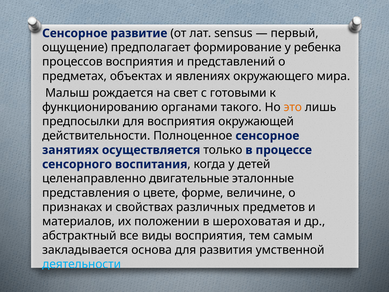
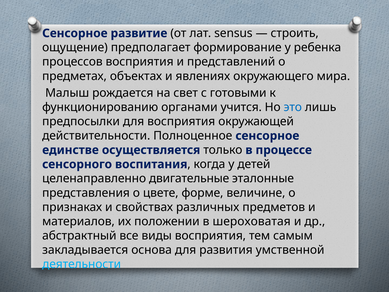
первый: первый -> строить
такого: такого -> учится
это colour: orange -> blue
занятиях: занятиях -> единстве
